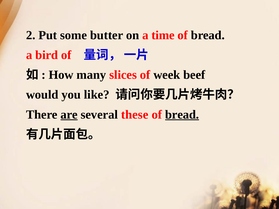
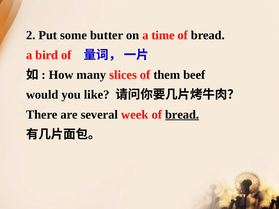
week: week -> them
are underline: present -> none
these: these -> week
